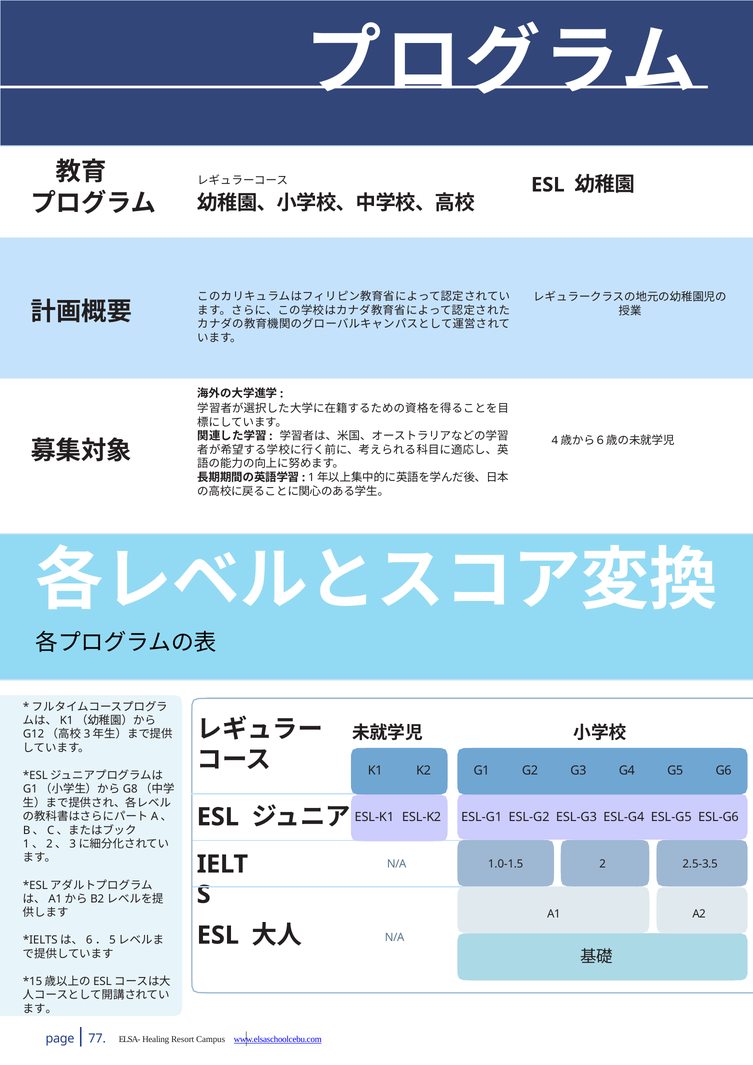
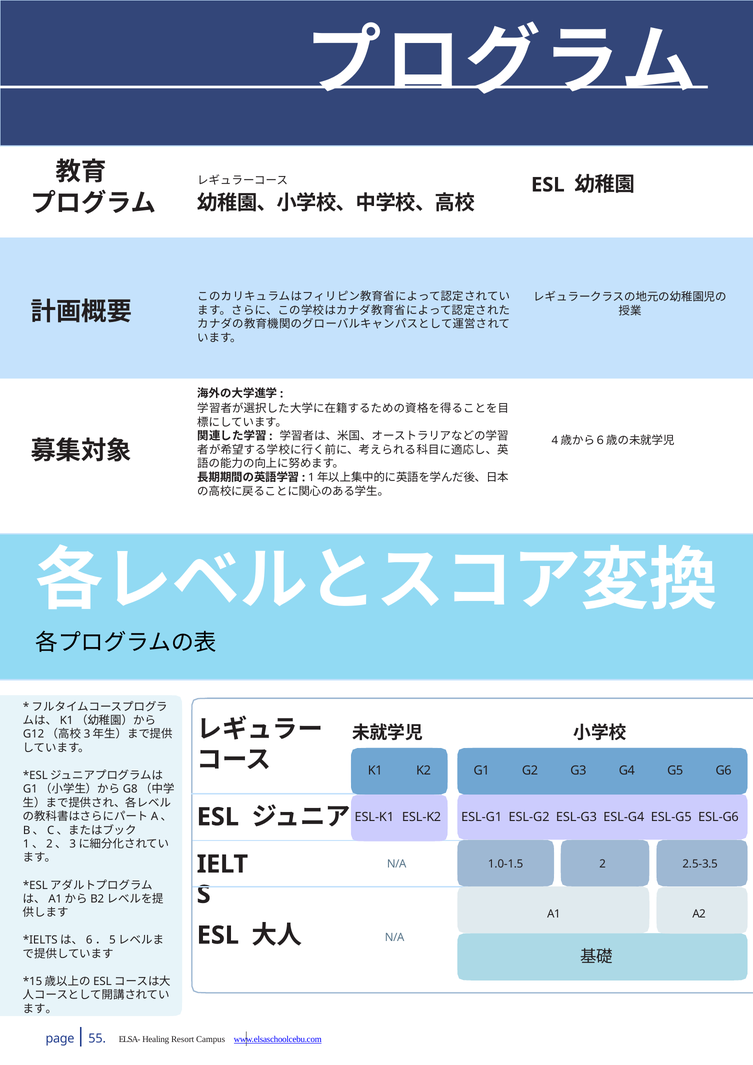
77: 77 -> 55
